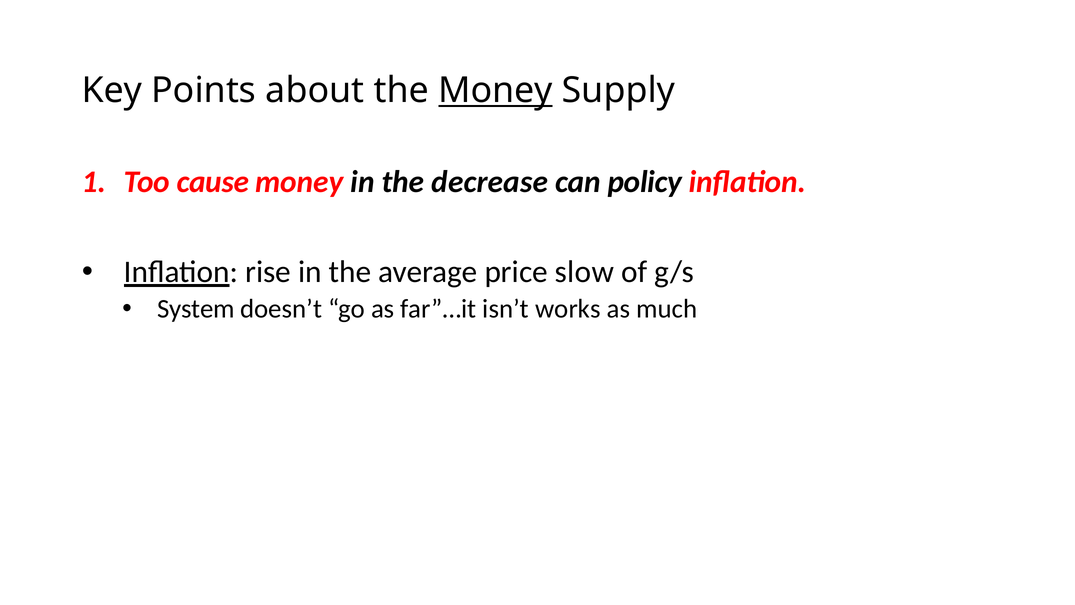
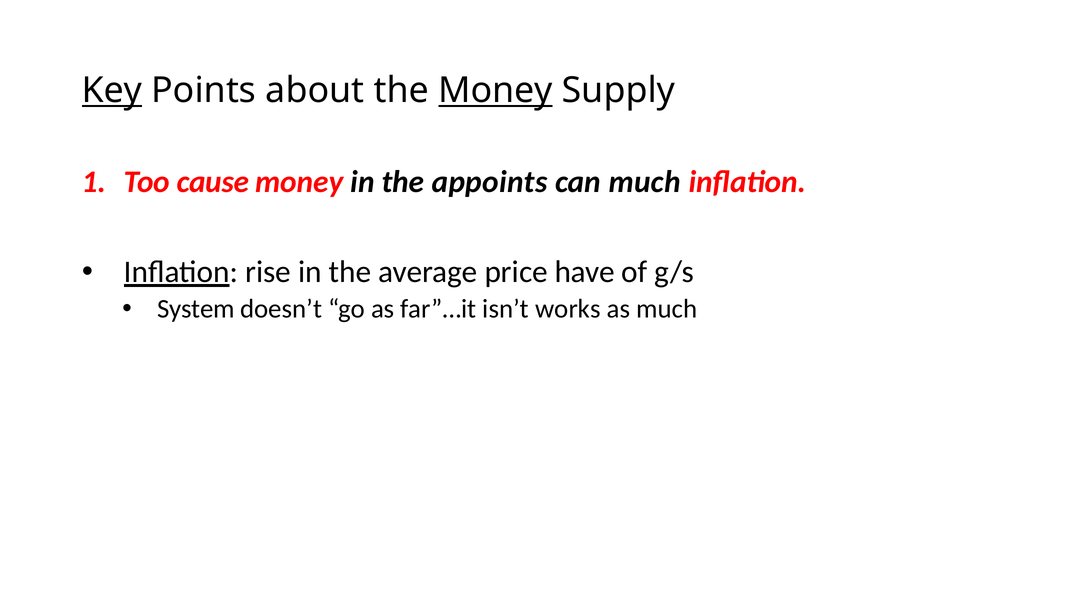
Key underline: none -> present
decrease: decrease -> appoints
can policy: policy -> much
slow: slow -> have
